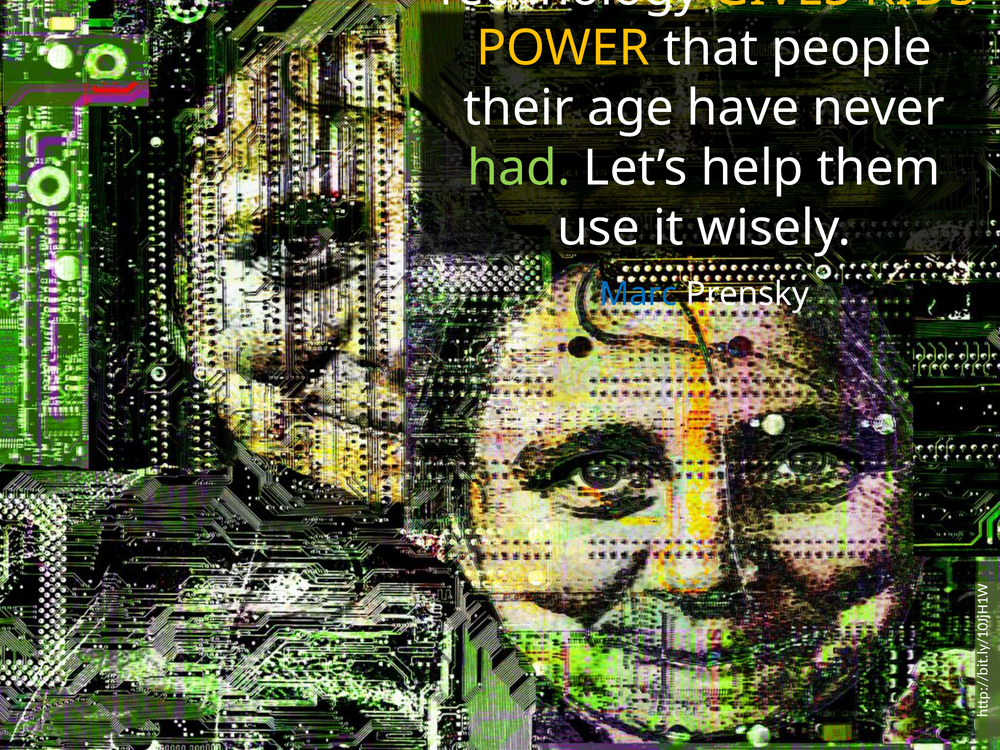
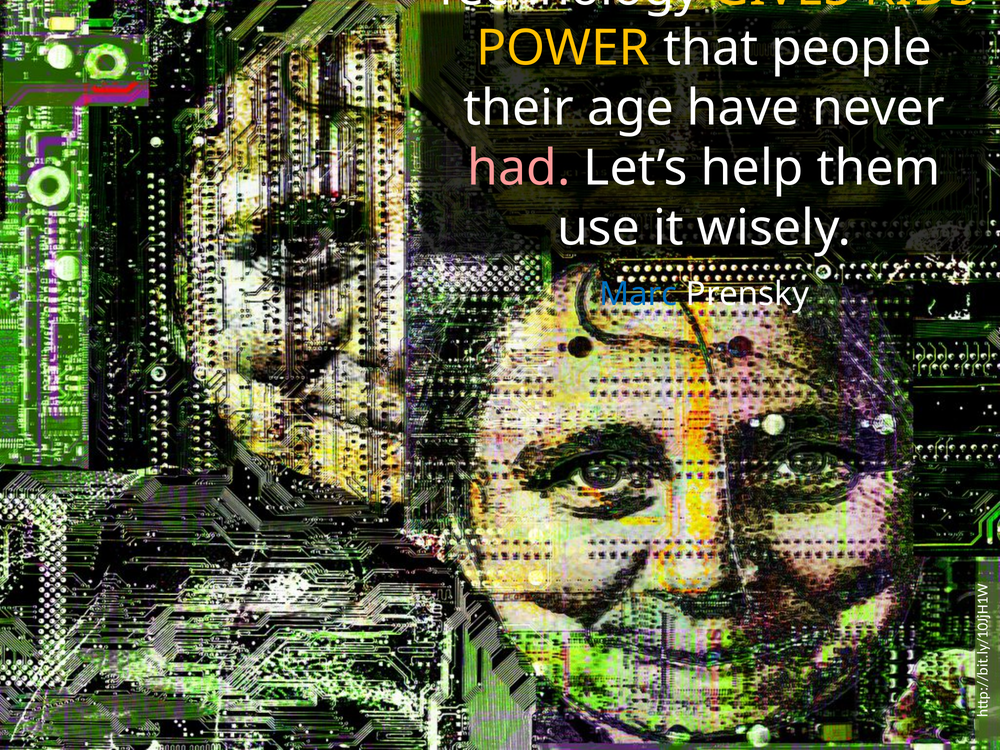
had colour: light green -> pink
